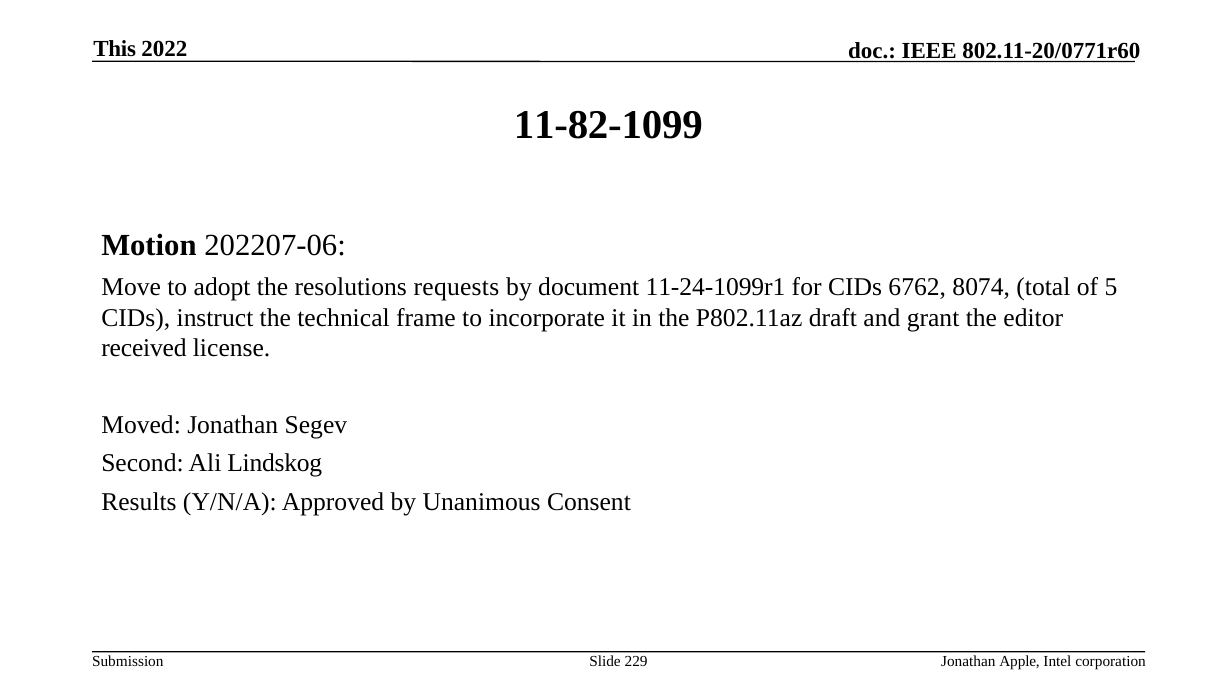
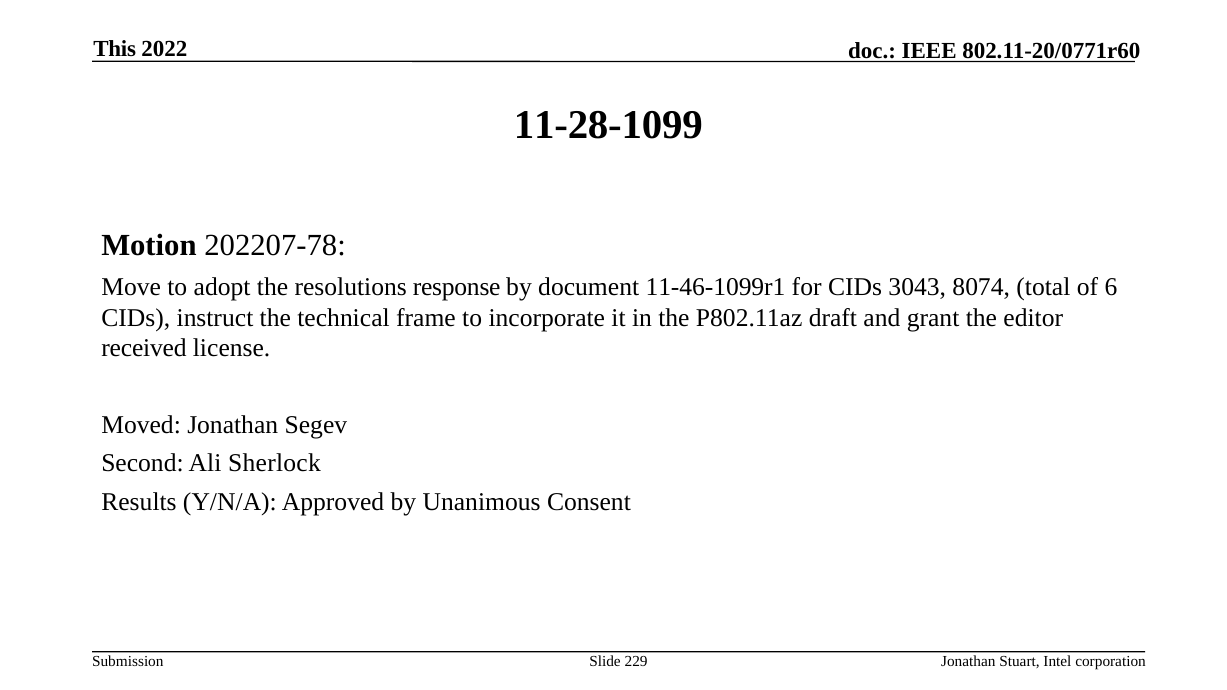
11-82-1099: 11-82-1099 -> 11-28-1099
202207-06: 202207-06 -> 202207-78
requests: requests -> response
11-24-1099r1: 11-24-1099r1 -> 11-46-1099r1
6762: 6762 -> 3043
5: 5 -> 6
Lindskog: Lindskog -> Sherlock
Apple: Apple -> Stuart
